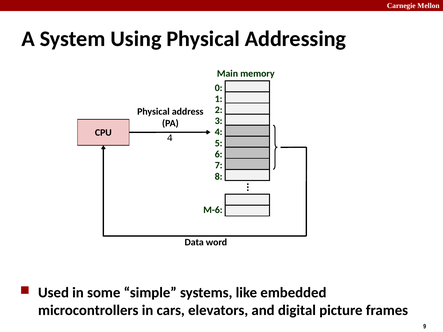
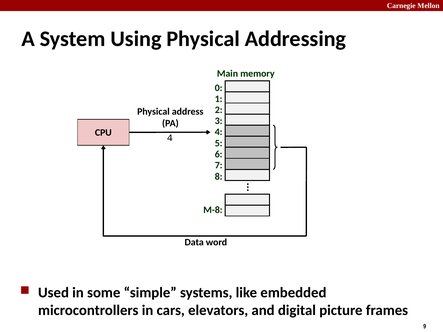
M-6: M-6 -> M-8
